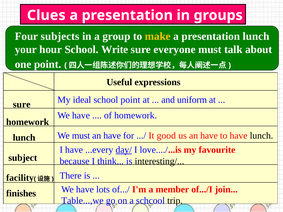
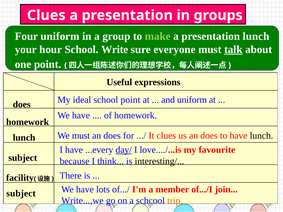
Four subjects: subjects -> uniform
make colour: yellow -> light green
talk underline: none -> present
sure at (22, 104): sure -> does
have at (112, 136): have -> does
It good: good -> clues
us an have: have -> does
finishes at (21, 194): finishes -> subject
Table...,we: Table...,we -> Write...,we
trip colour: black -> orange
